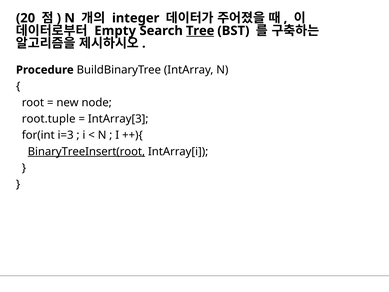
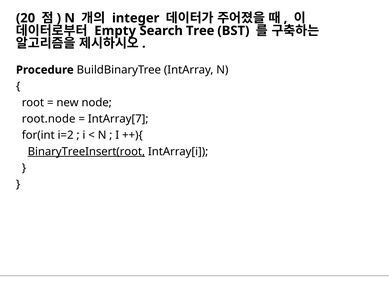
Tree underline: present -> none
root.tuple: root.tuple -> root.node
IntArray[3: IntArray[3 -> IntArray[7
i=3: i=3 -> i=2
